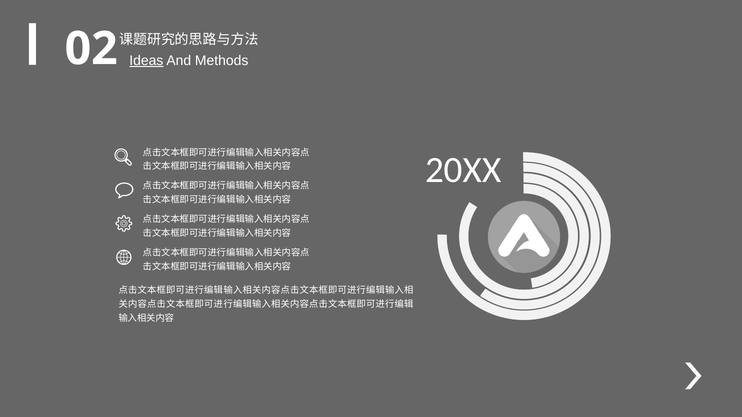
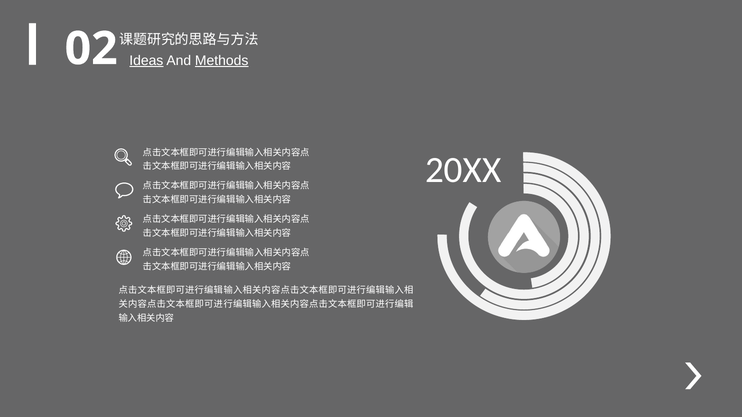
Methods underline: none -> present
